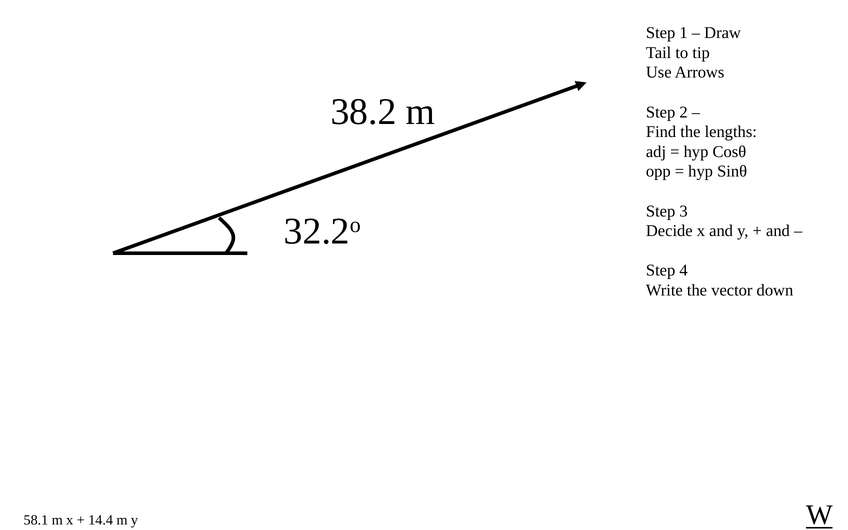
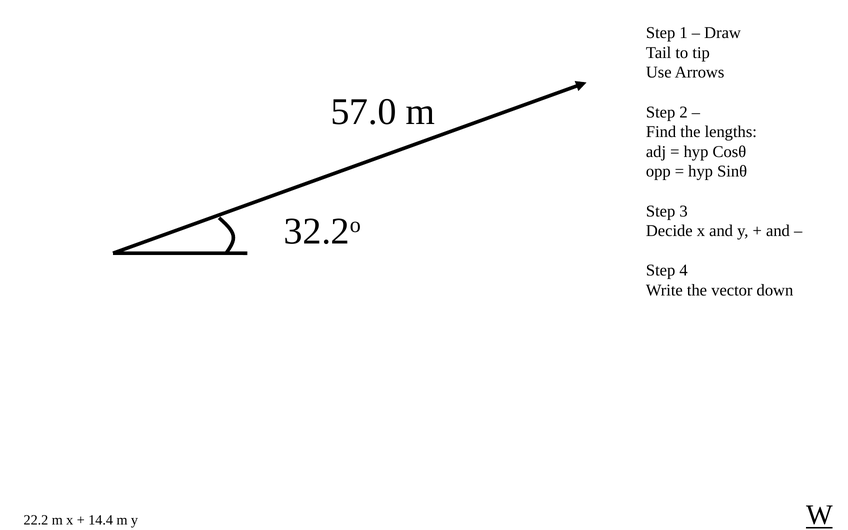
38.2: 38.2 -> 57.0
58.1: 58.1 -> 22.2
